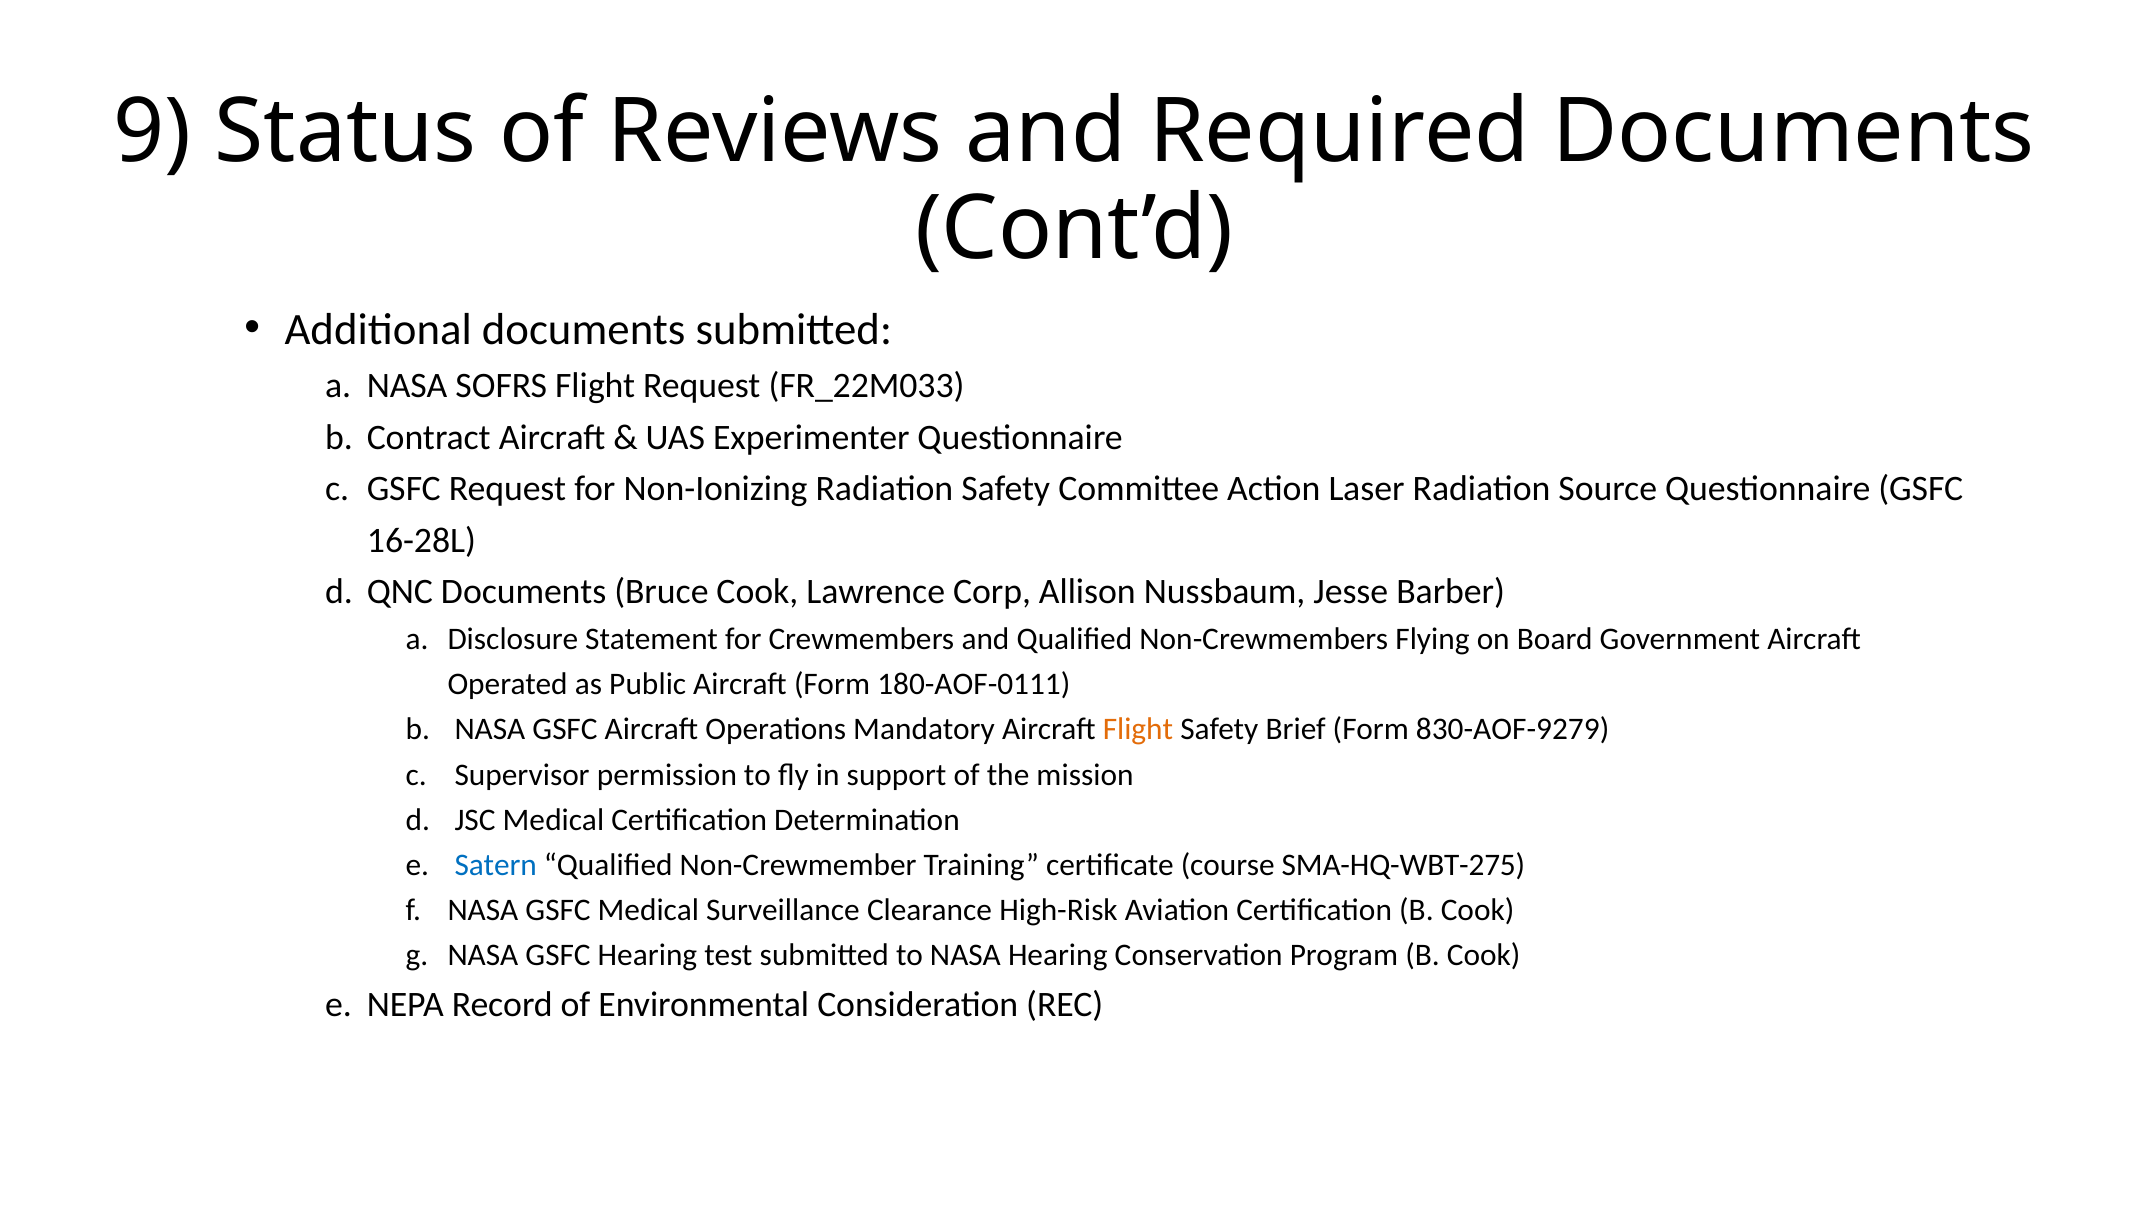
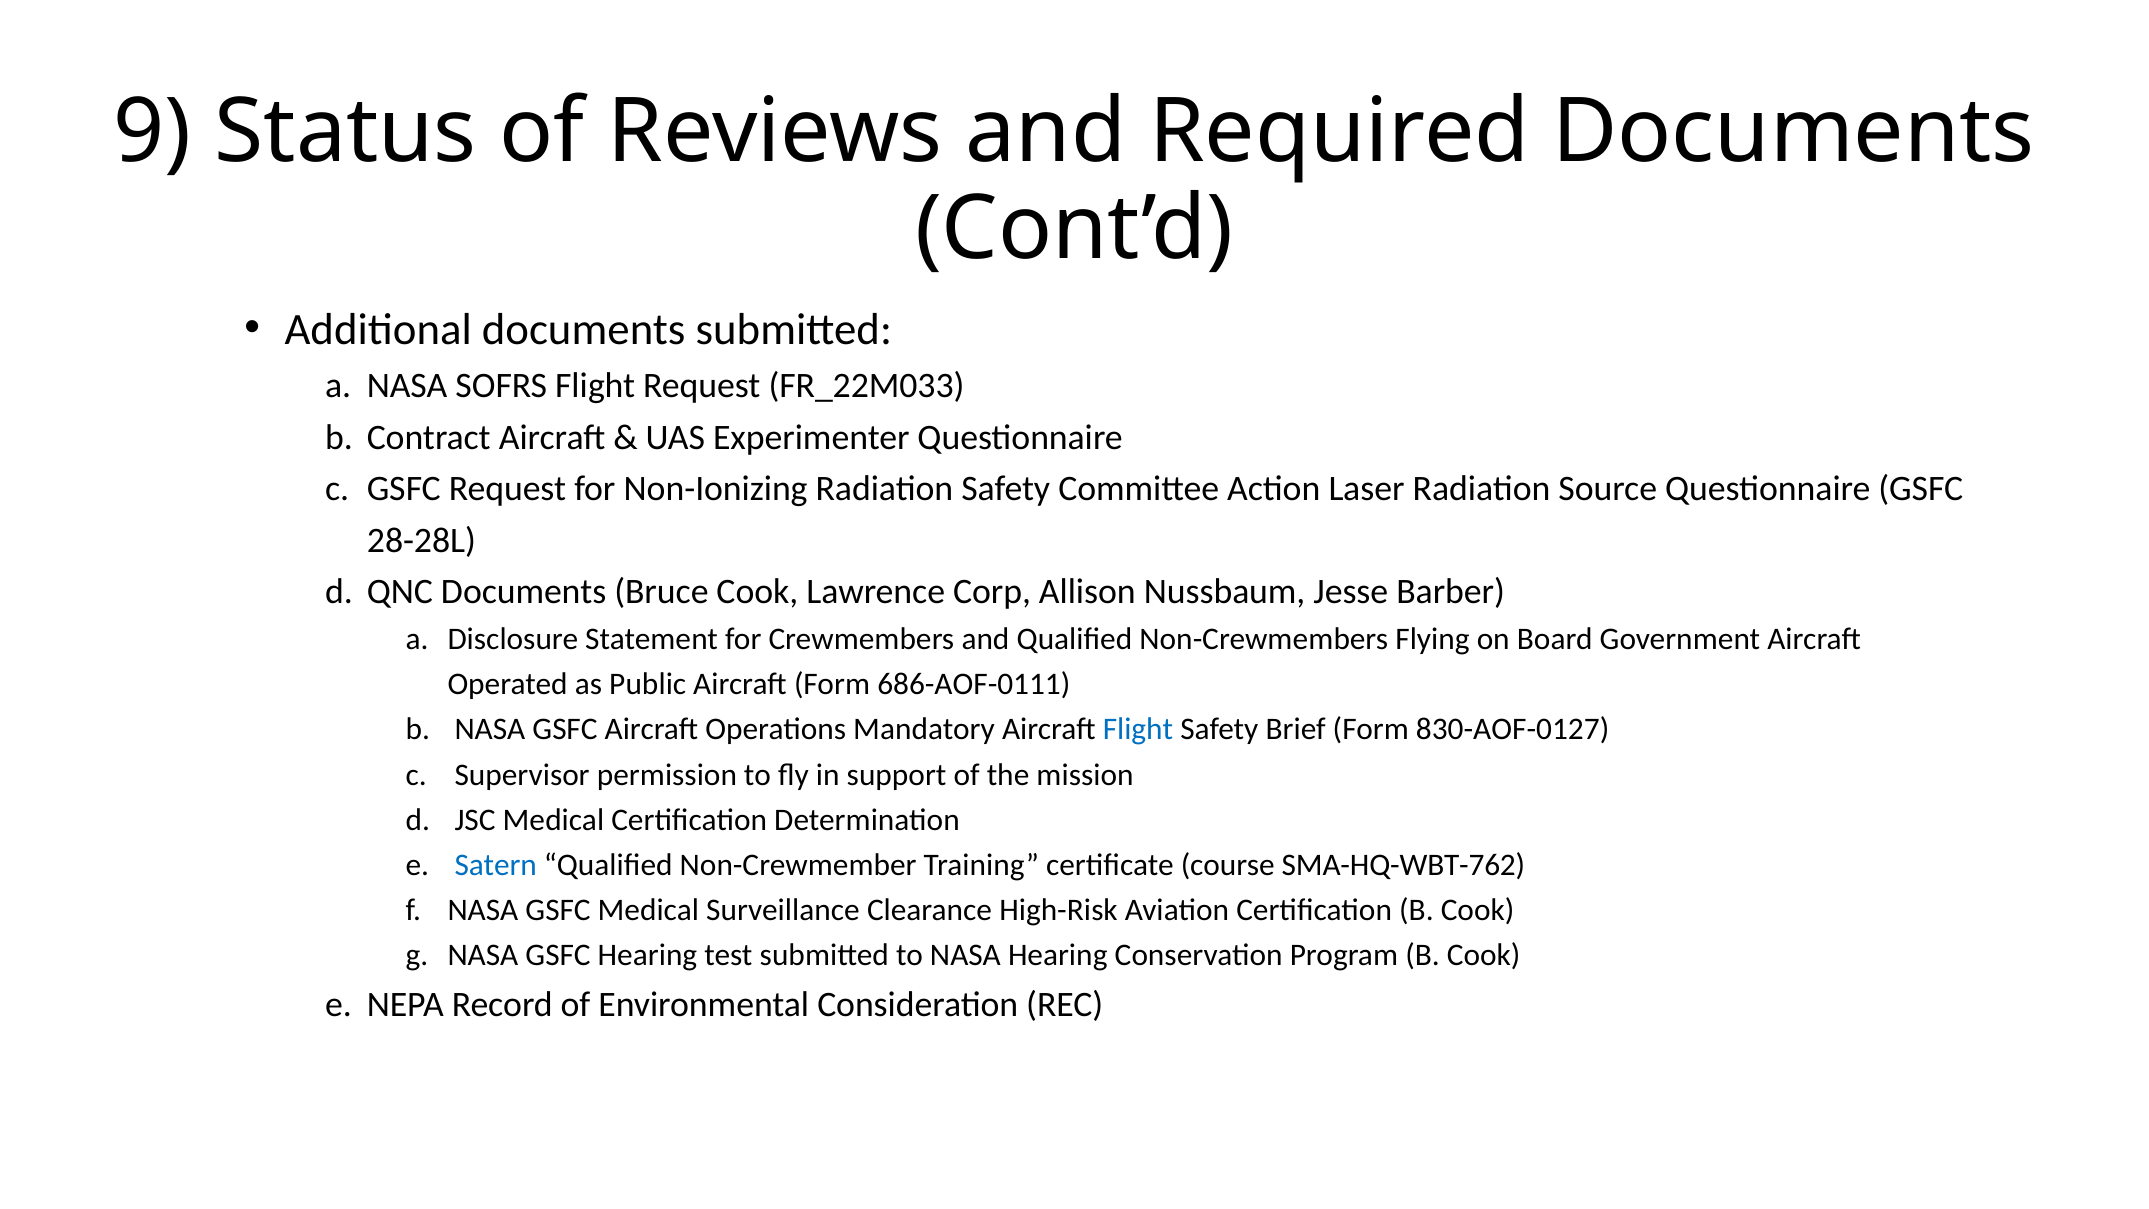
16-28L: 16-28L -> 28-28L
180-AOF-0111: 180-AOF-0111 -> 686-AOF-0111
Flight at (1138, 729) colour: orange -> blue
830-AOF-9279: 830-AOF-9279 -> 830-AOF-0127
SMA-HQ-WBT-275: SMA-HQ-WBT-275 -> SMA-HQ-WBT-762
